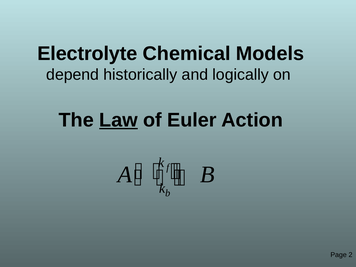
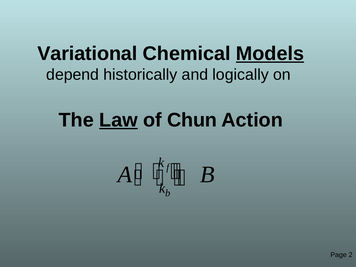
Electrolyte: Electrolyte -> Variational
Models underline: none -> present
Euler: Euler -> Chun
